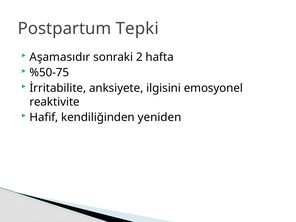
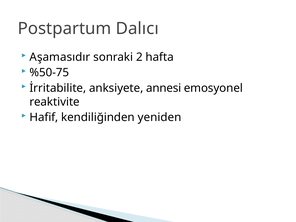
Tepki: Tepki -> Dalıcı
ilgisini: ilgisini -> annesi
